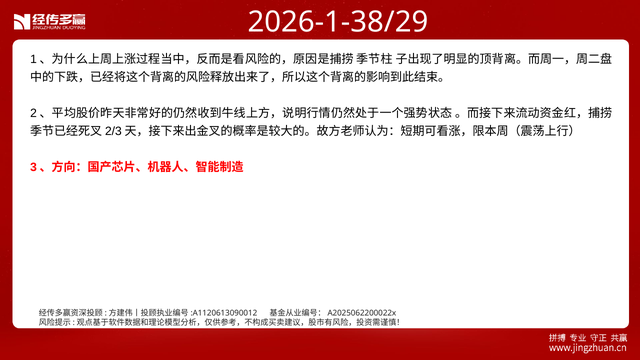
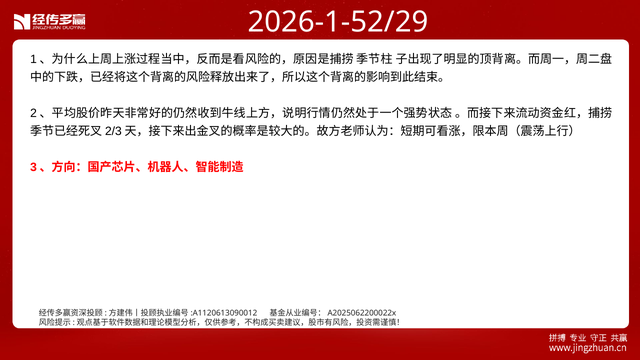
2026-1-38/29: 2026-1-38/29 -> 2026-1-52/29
